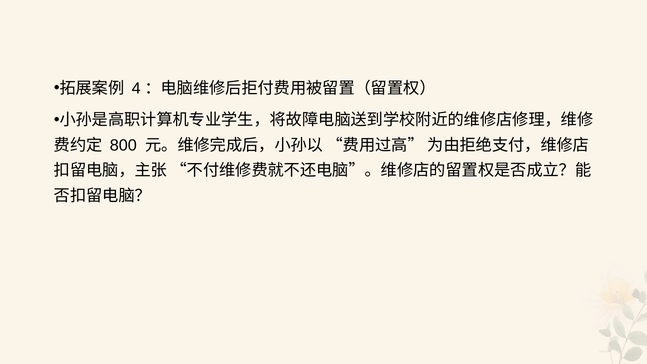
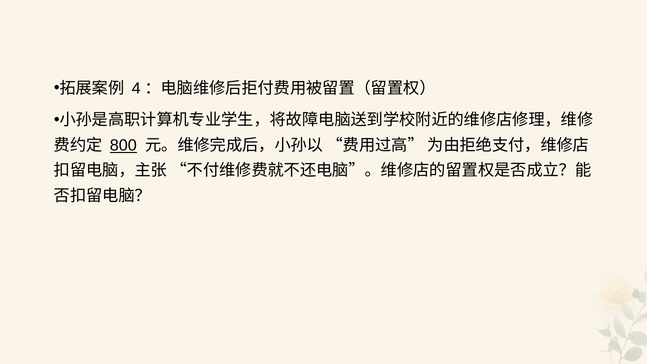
800 underline: none -> present
